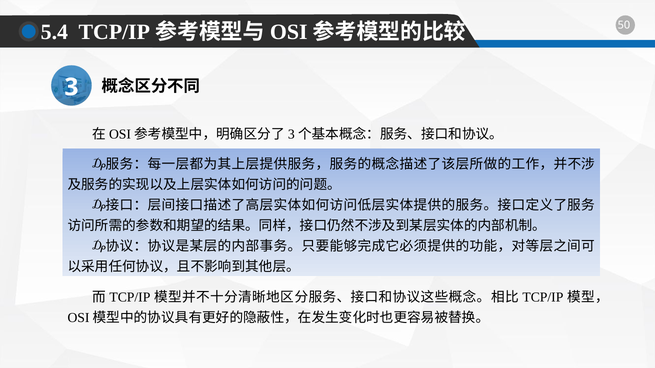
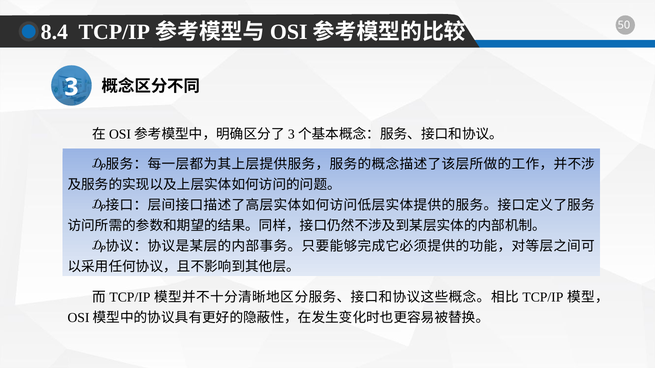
5.4: 5.4 -> 8.4
